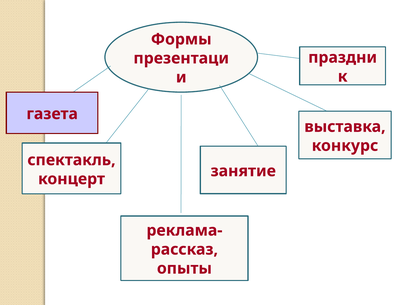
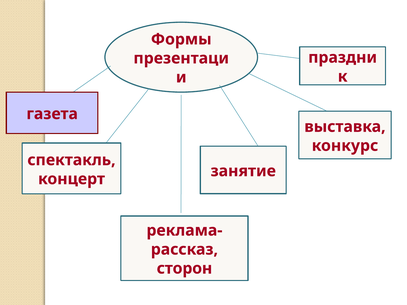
опыты: опыты -> сторон
